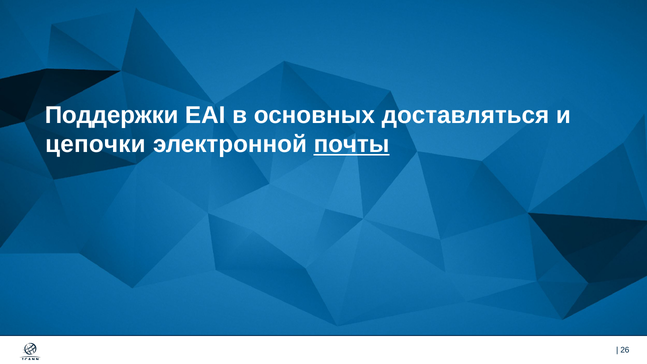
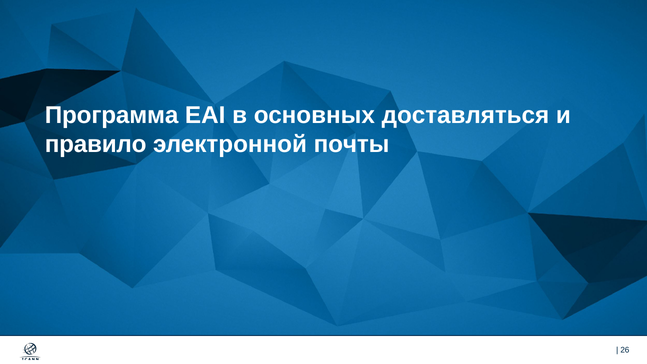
Поддержки: Поддержки -> Программа
цепочки: цепочки -> правило
почты underline: present -> none
